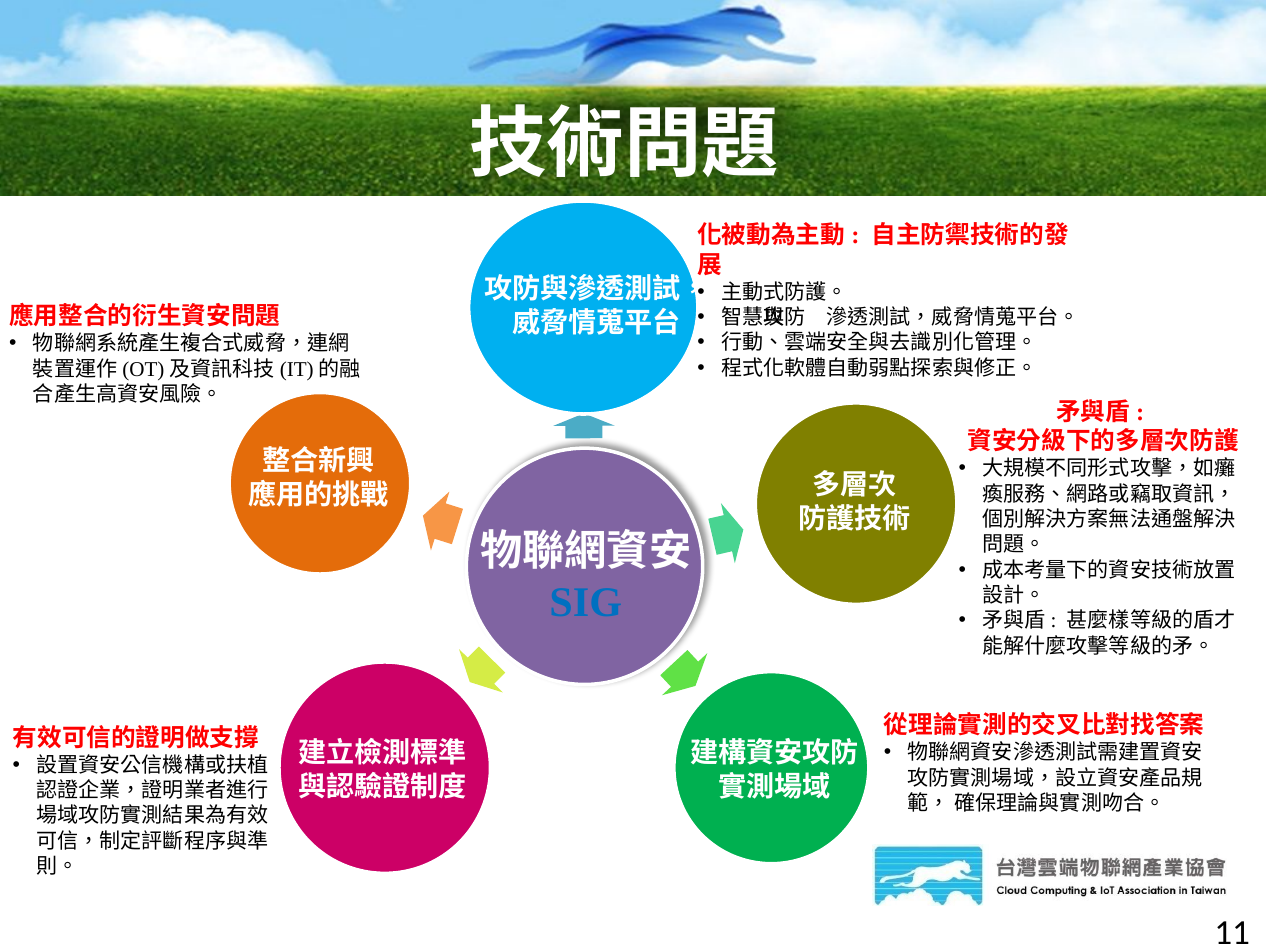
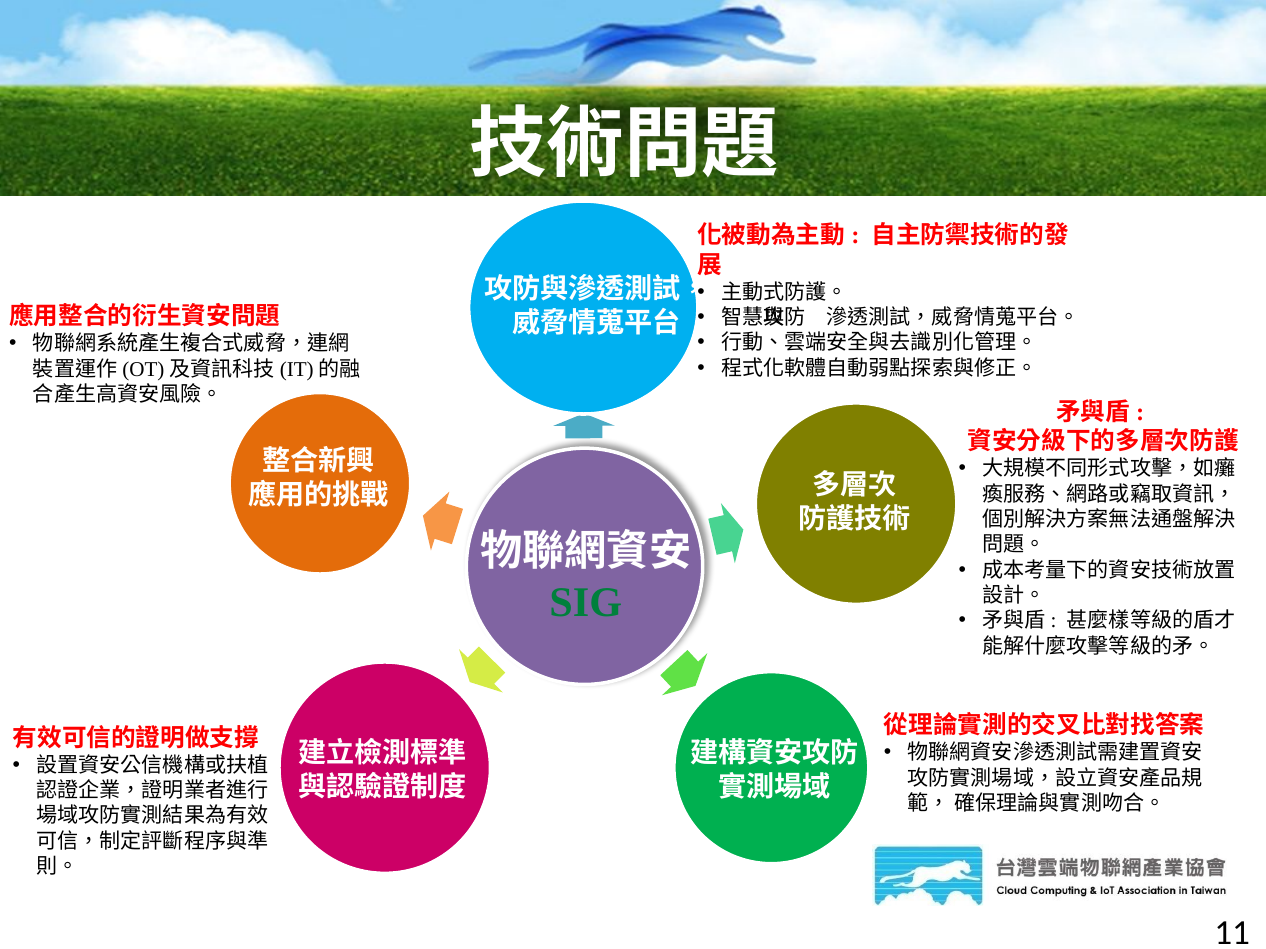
SIG colour: blue -> green
